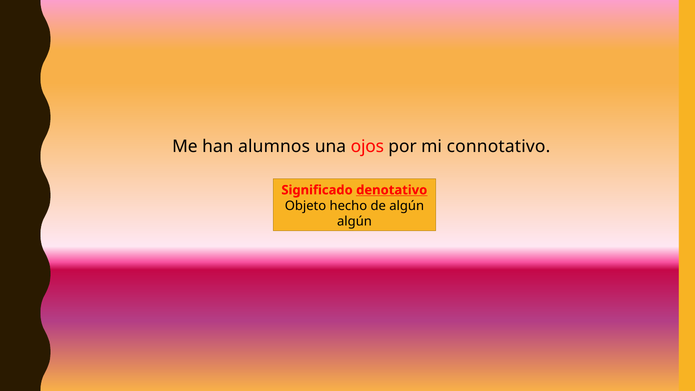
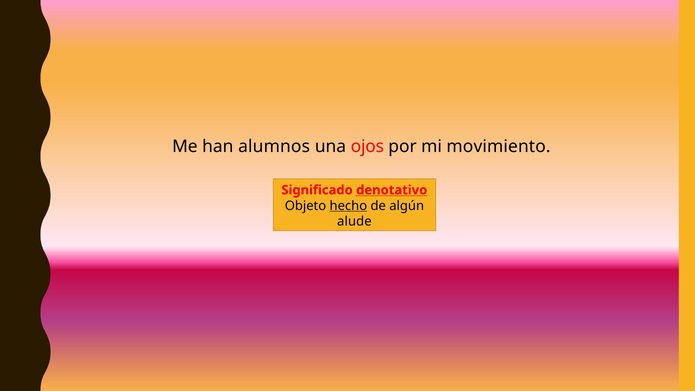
connotativo: connotativo -> movimiento
hecho underline: none -> present
algún at (354, 221): algún -> alude
